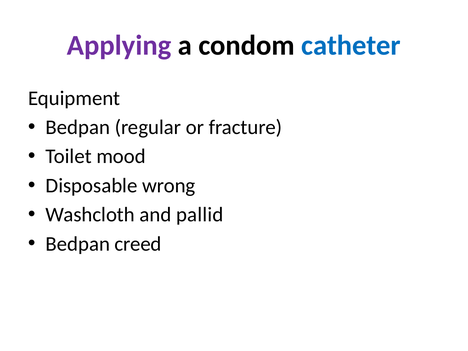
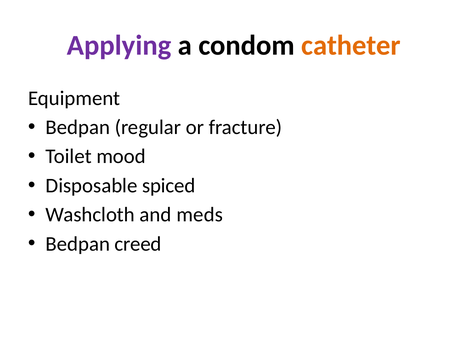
catheter colour: blue -> orange
wrong: wrong -> spiced
pallid: pallid -> meds
